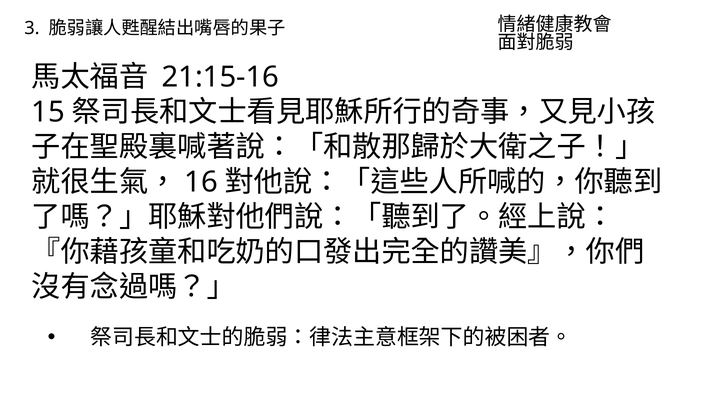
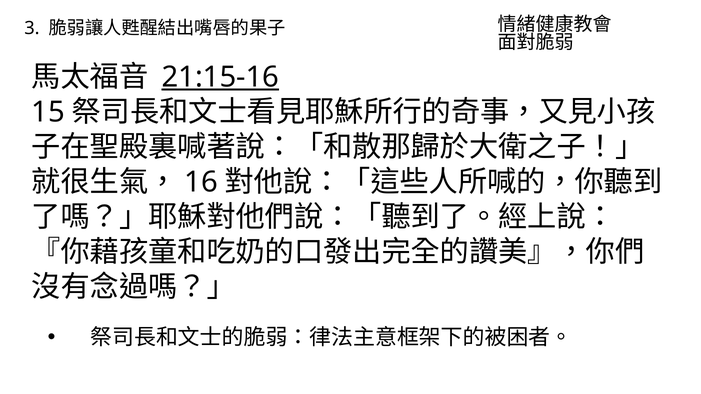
21:15-16 underline: none -> present
